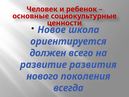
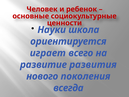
Новое: Новое -> Науки
должен: должен -> играет
